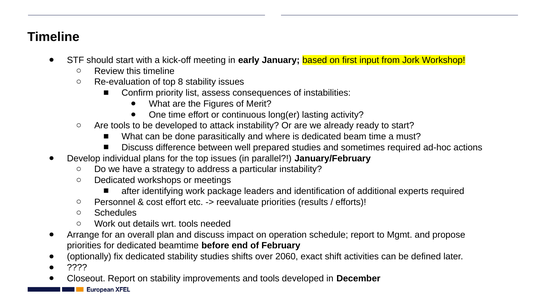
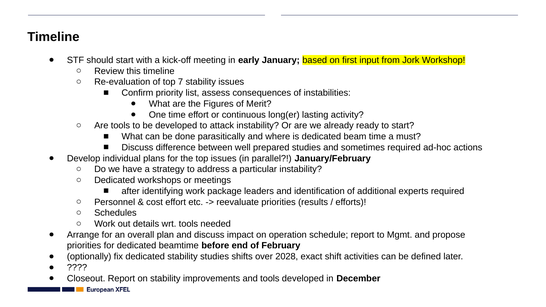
8: 8 -> 7
2060: 2060 -> 2028
